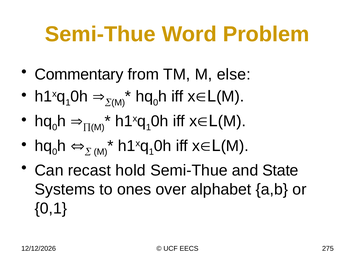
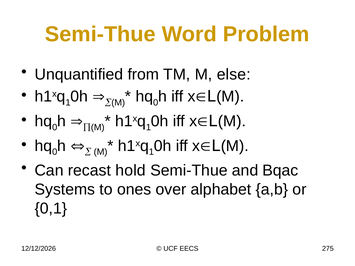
Commentary: Commentary -> Unquantified
State: State -> Bqac
